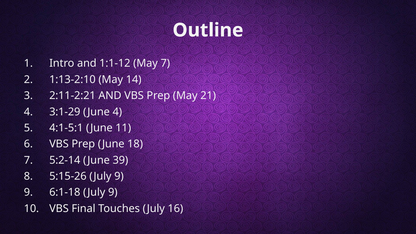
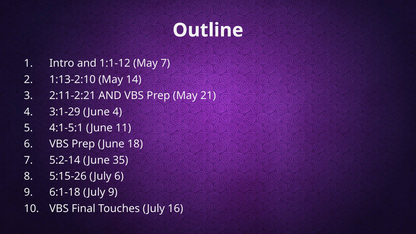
39: 39 -> 35
5:15-26 July 9: 9 -> 6
